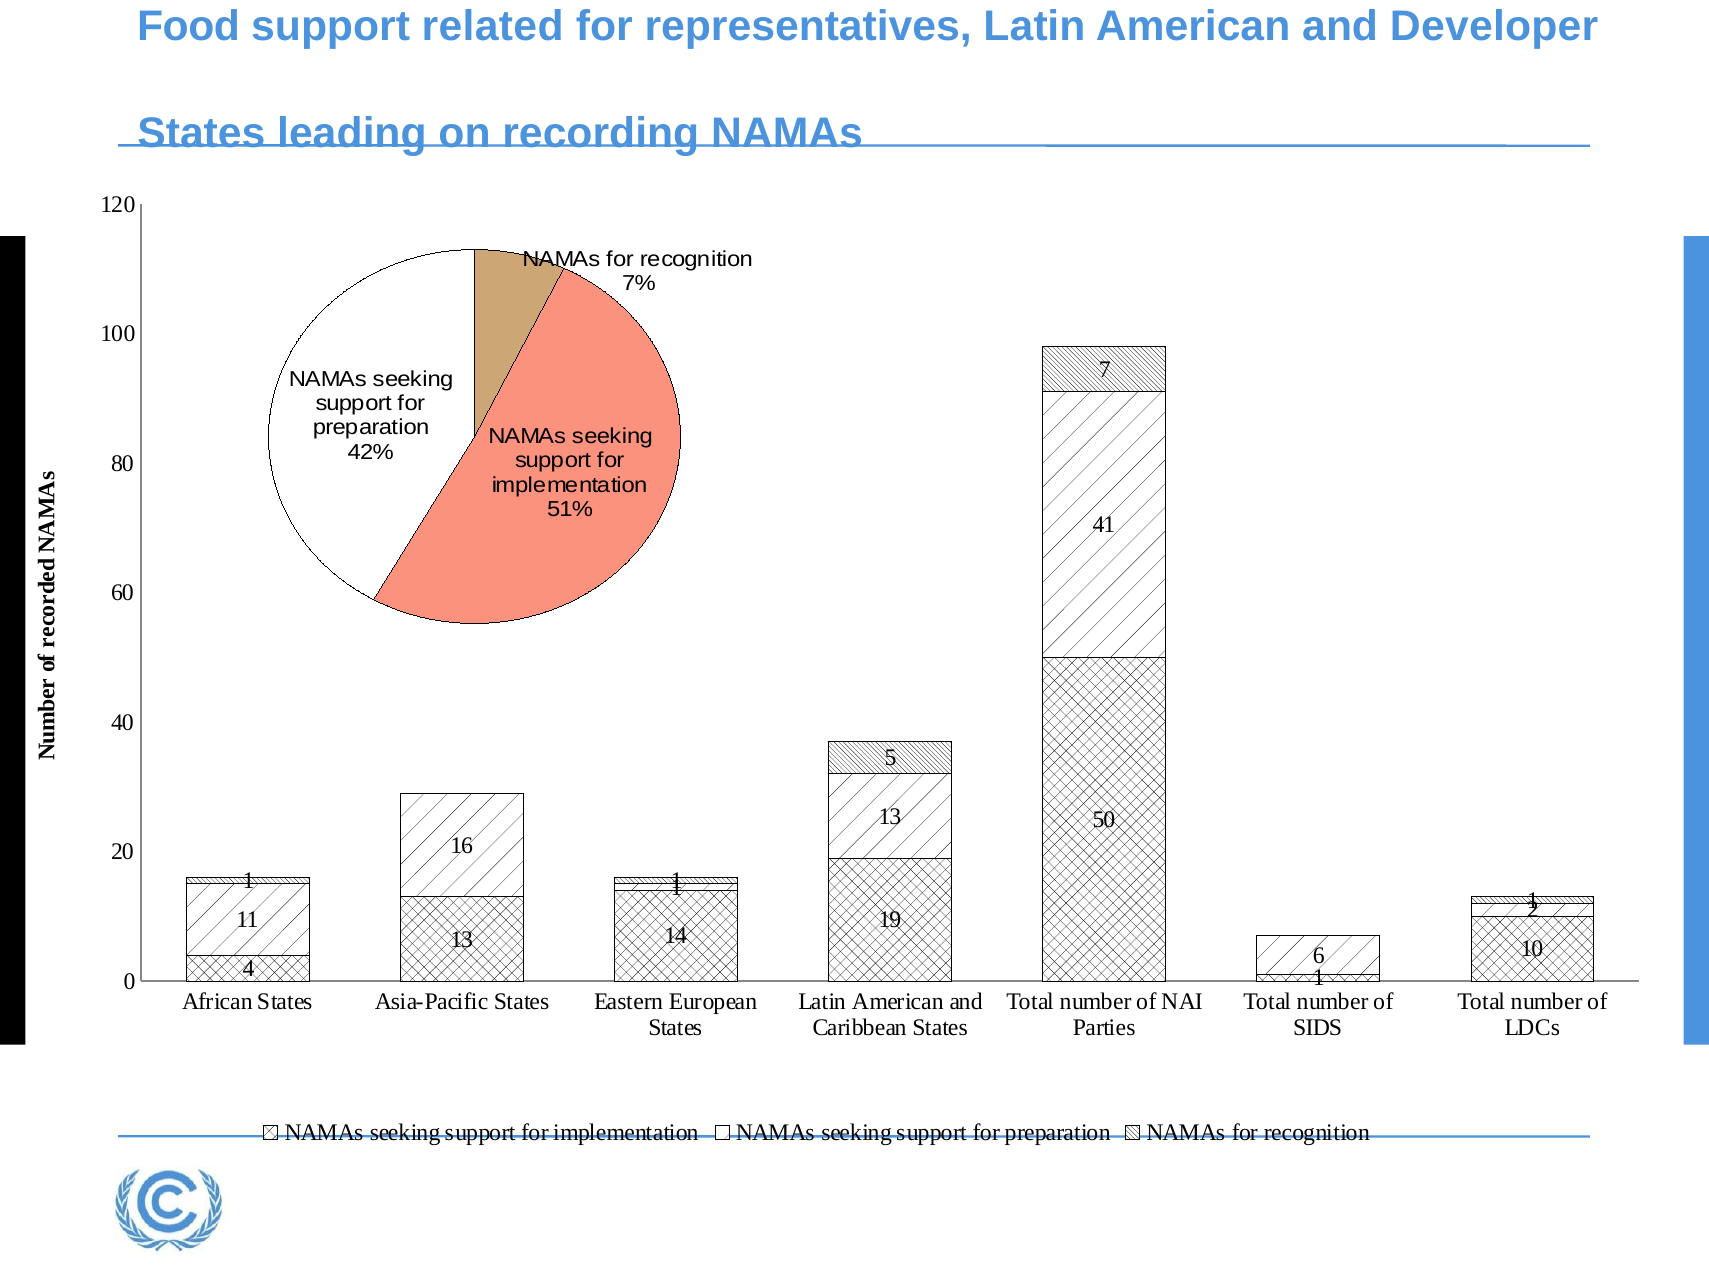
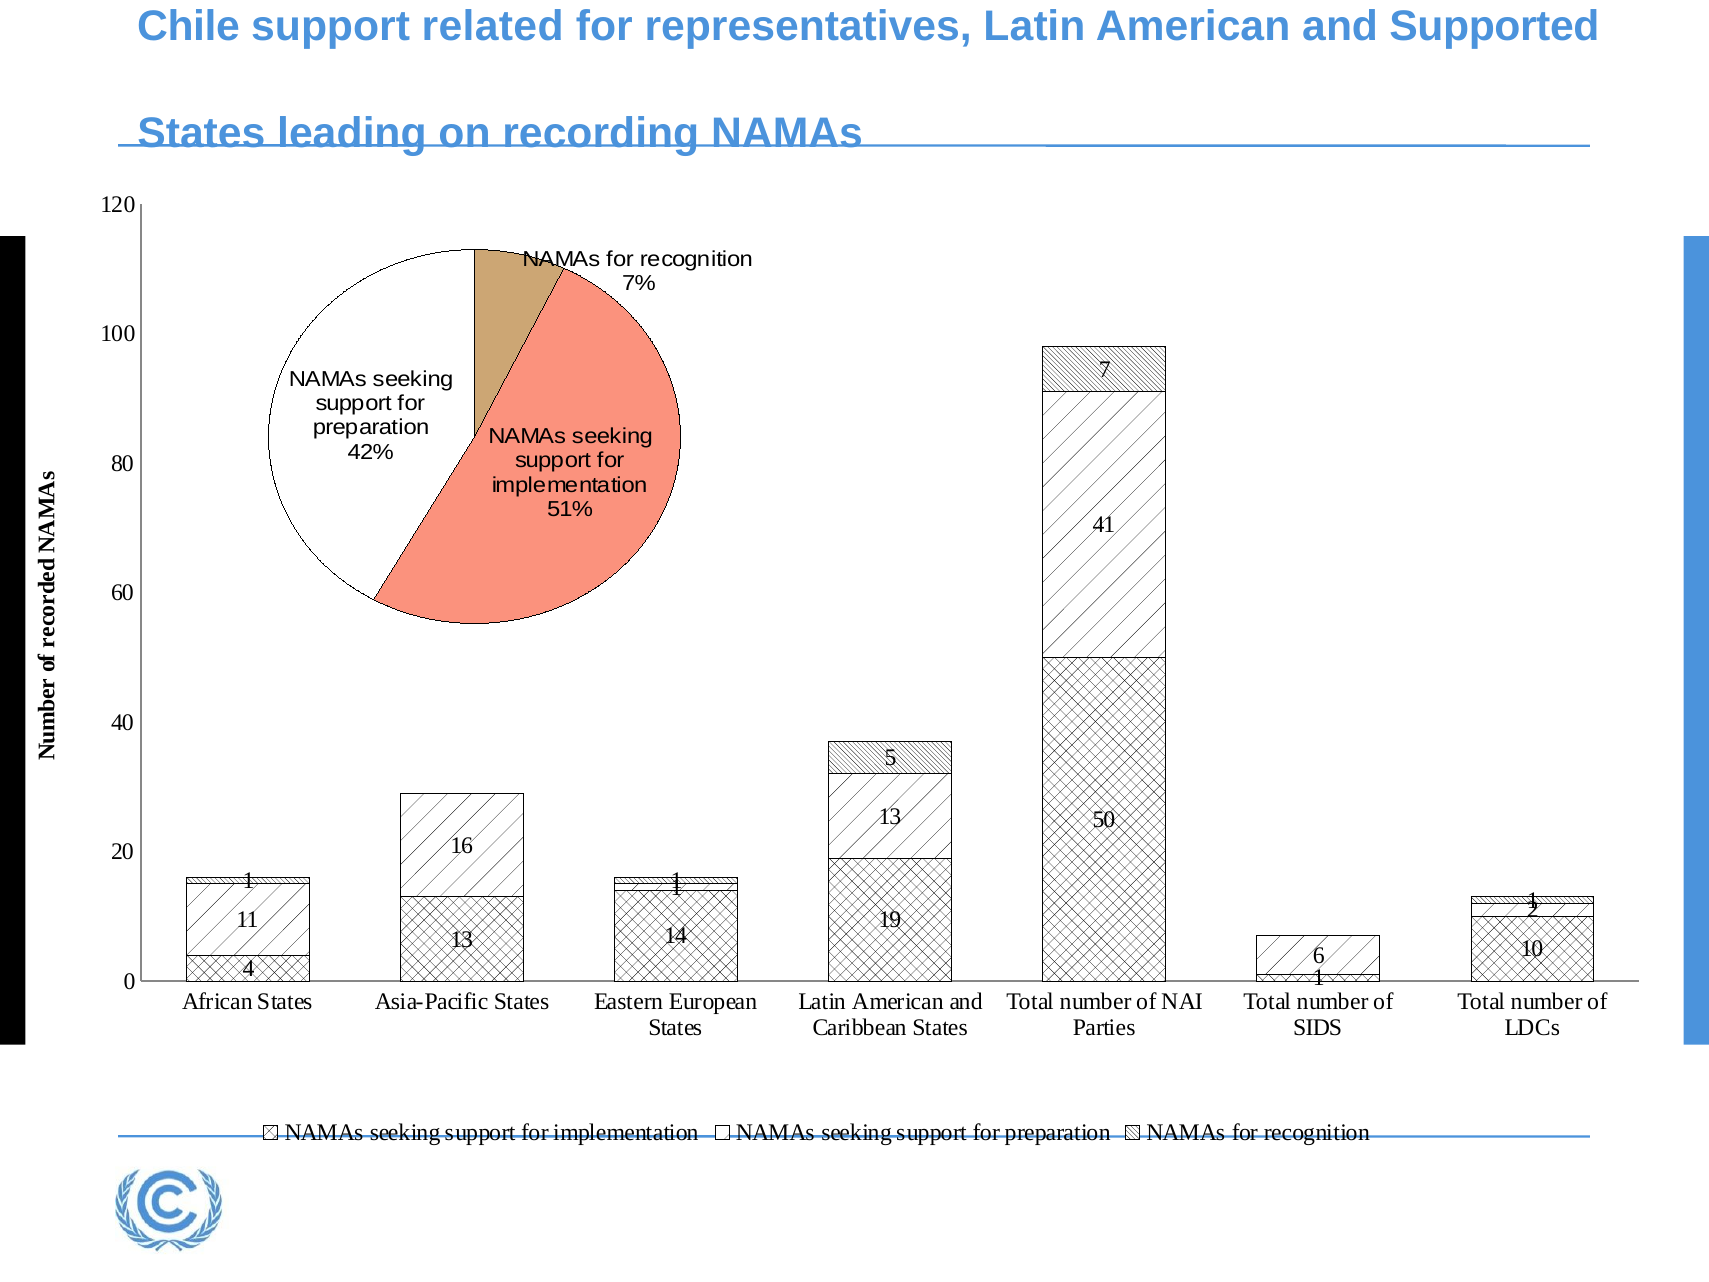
Food: Food -> Chile
Developer: Developer -> Supported
